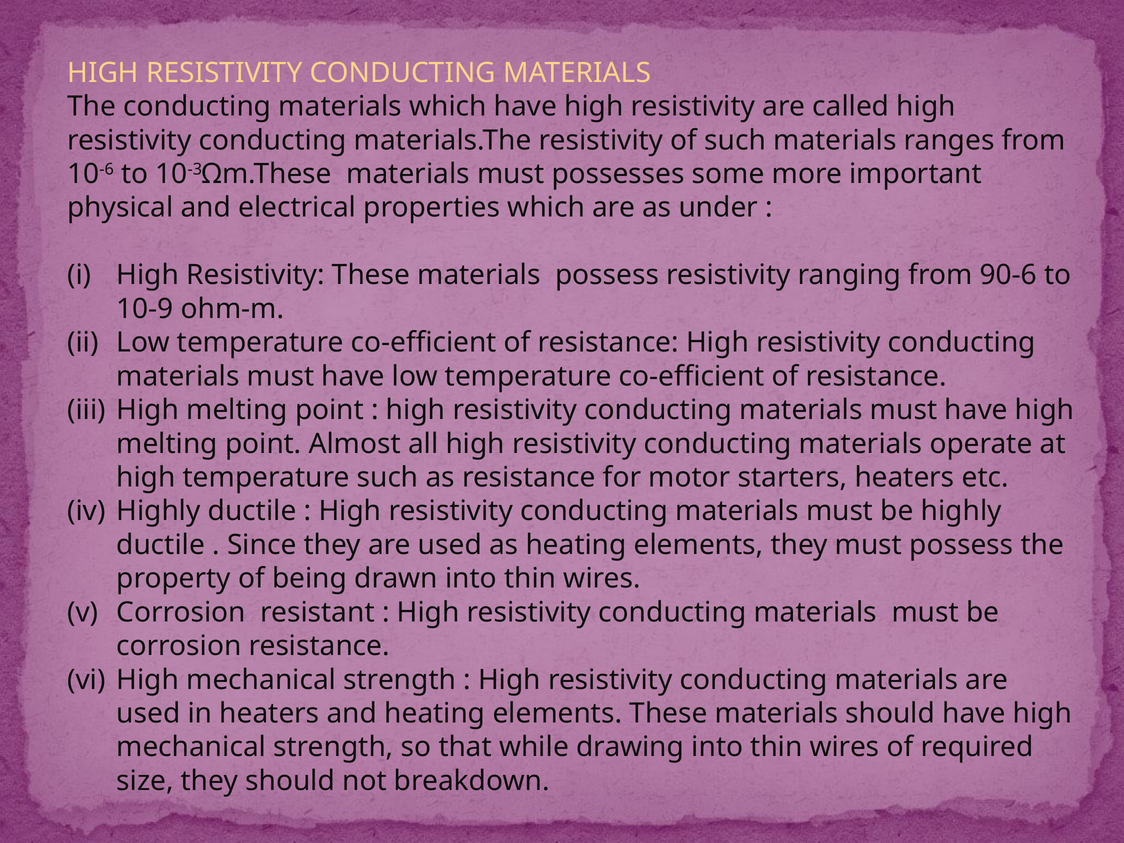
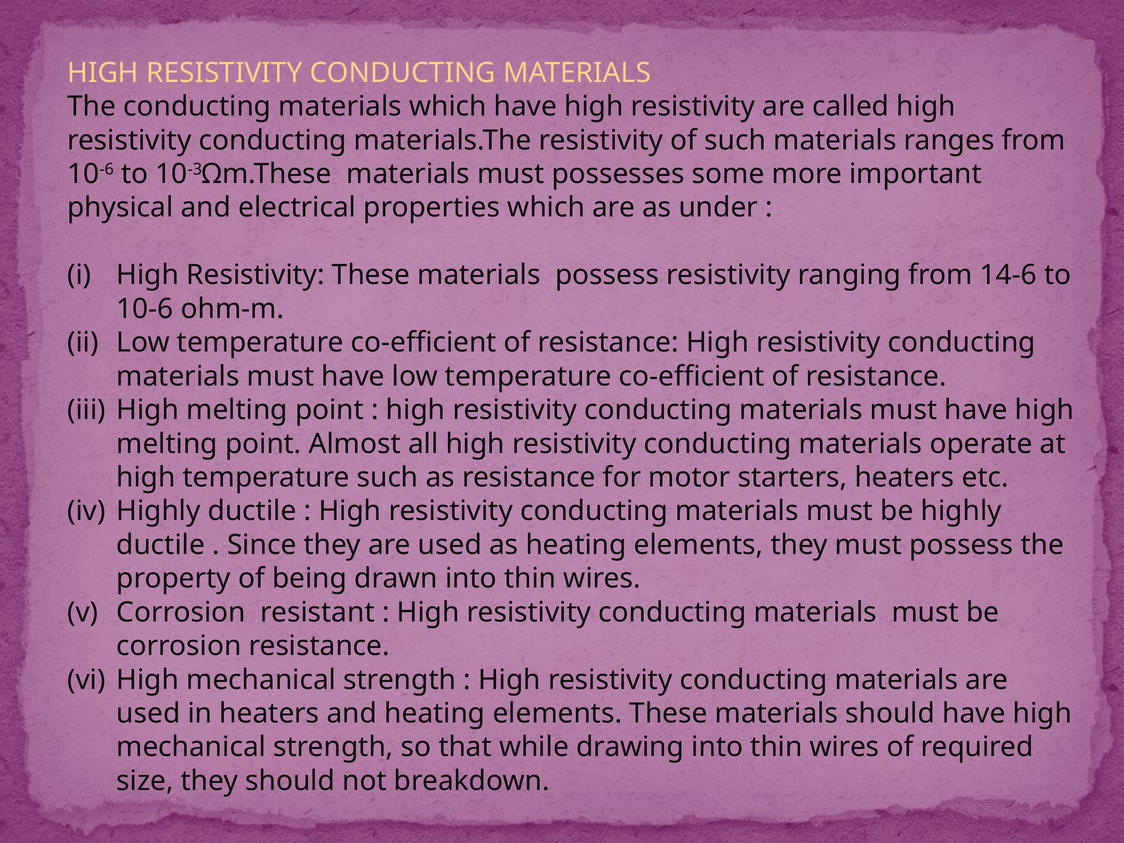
90-6: 90-6 -> 14-6
10-9 at (145, 309): 10-9 -> 10-6
